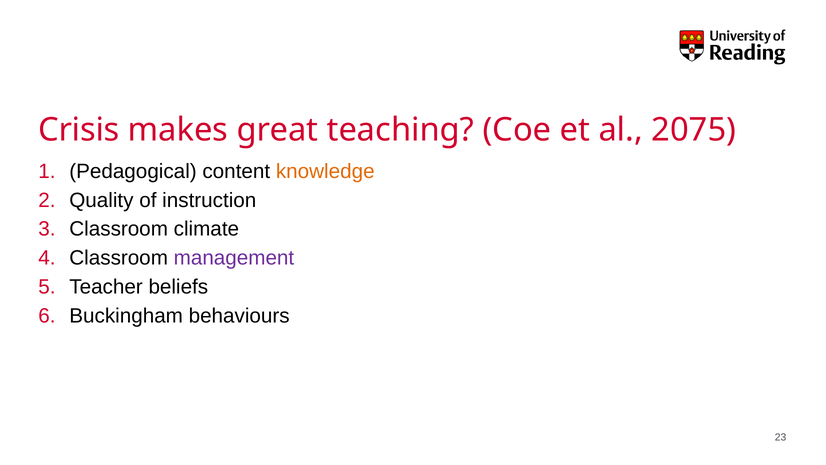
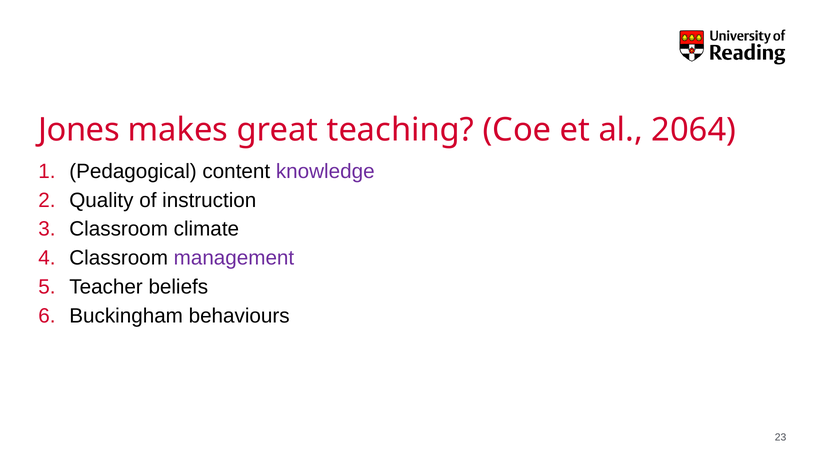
Crisis: Crisis -> Jones
2075: 2075 -> 2064
knowledge colour: orange -> purple
